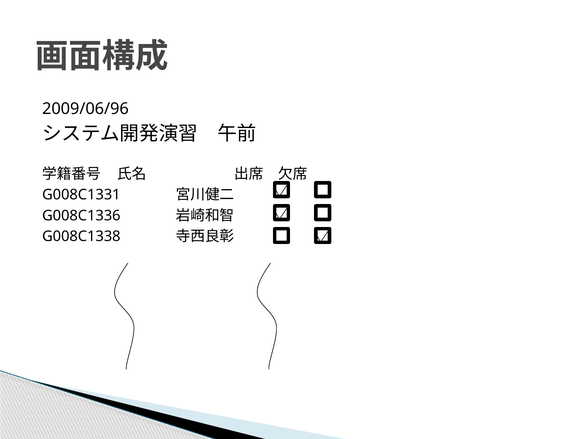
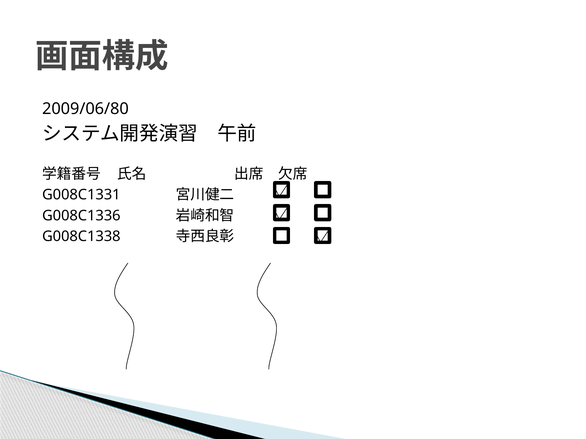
2009/06/96: 2009/06/96 -> 2009/06/80
